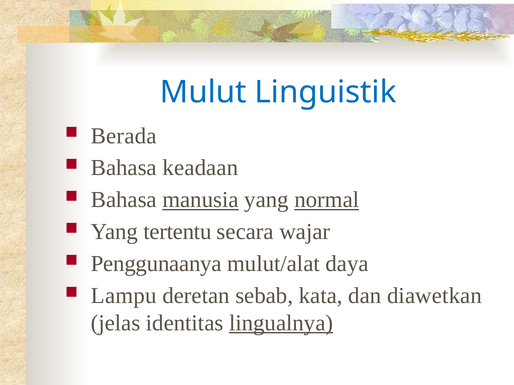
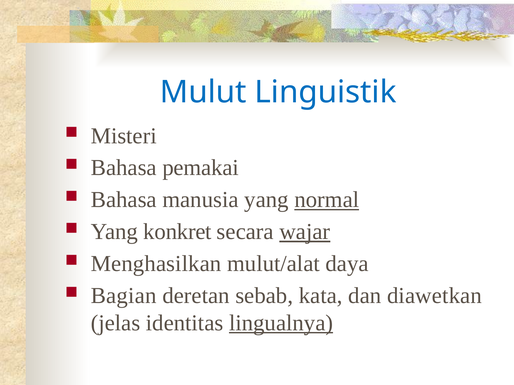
Berada: Berada -> Misteri
keadaan: keadaan -> pemakai
manusia underline: present -> none
tertentu: tertentu -> konkret
wajar underline: none -> present
Penggunaanya: Penggunaanya -> Menghasilkan
Lampu: Lampu -> Bagian
